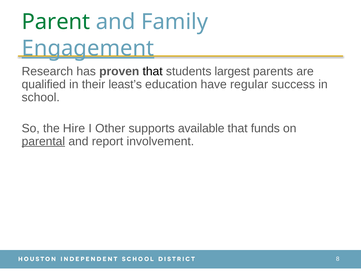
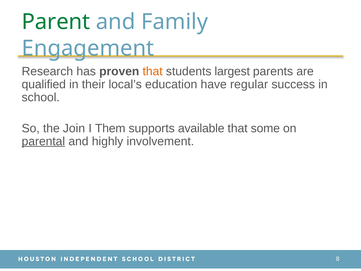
Engagement underline: present -> none
that at (153, 71) colour: black -> orange
least’s: least’s -> local’s
Hire: Hire -> Join
Other: Other -> Them
funds: funds -> some
report: report -> highly
